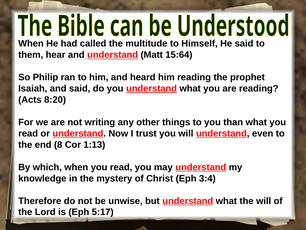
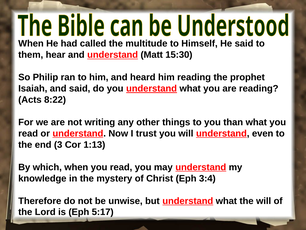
15:64: 15:64 -> 15:30
8:20: 8:20 -> 8:22
8: 8 -> 3
